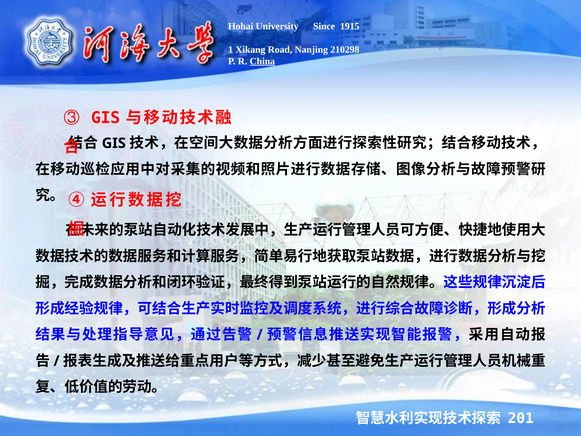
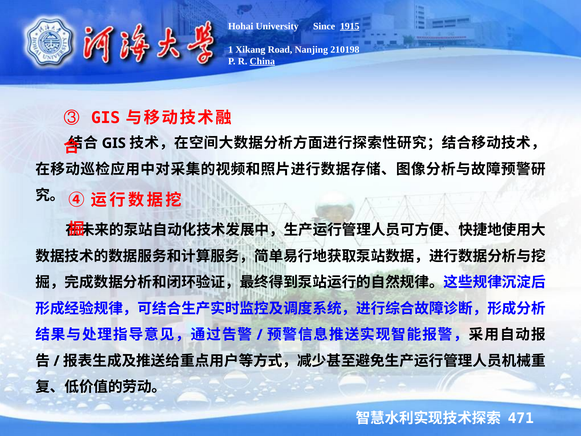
1915 underline: none -> present
210298: 210298 -> 210198
201: 201 -> 471
